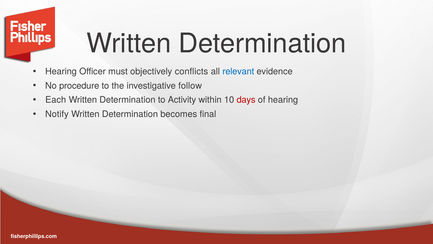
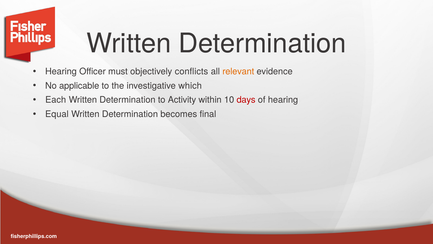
relevant colour: blue -> orange
procedure: procedure -> applicable
follow: follow -> which
Notify: Notify -> Equal
